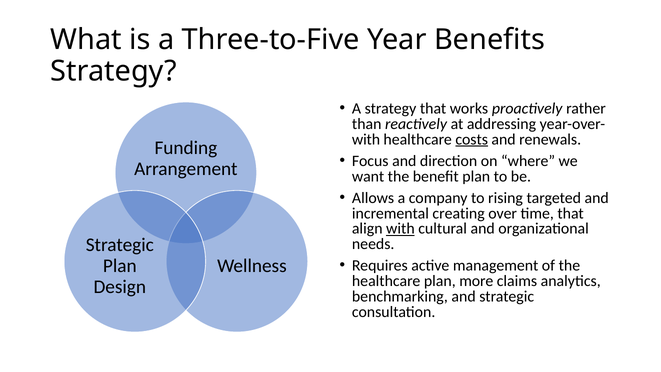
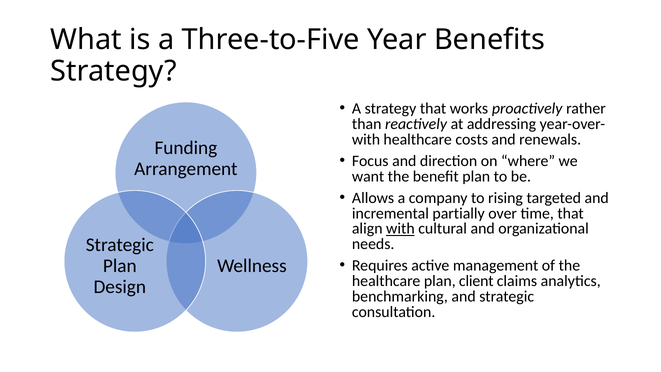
costs underline: present -> none
creating: creating -> partially
more: more -> client
